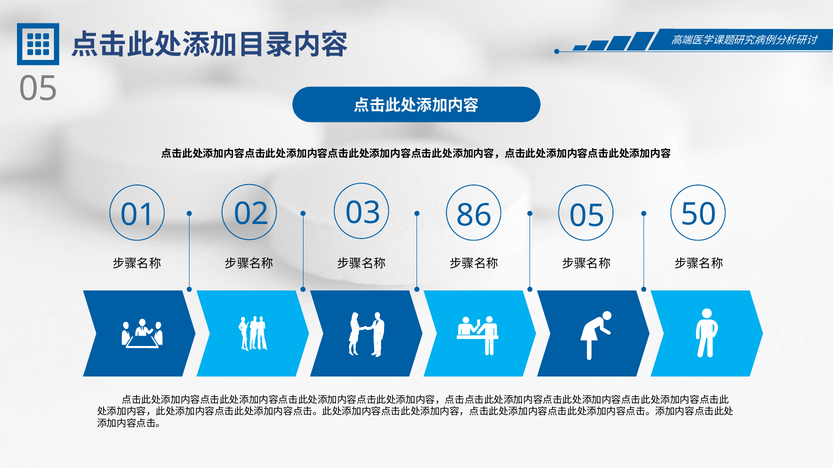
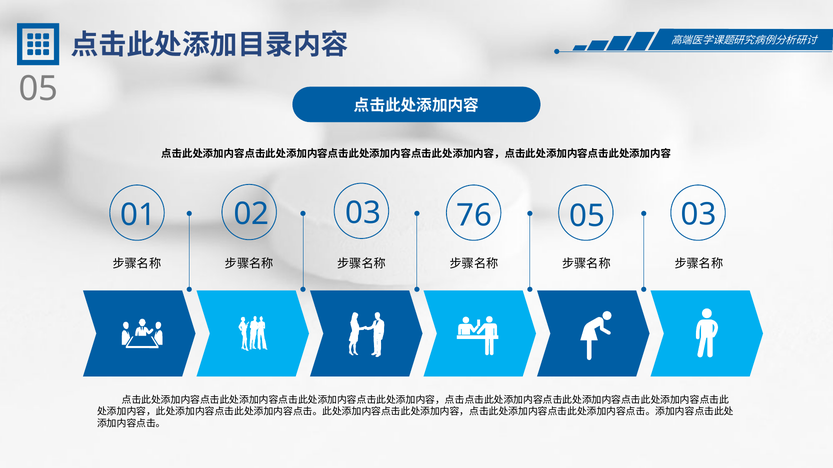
86: 86 -> 76
01 50: 50 -> 03
